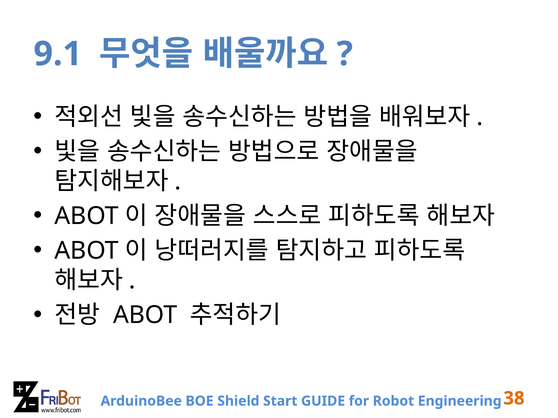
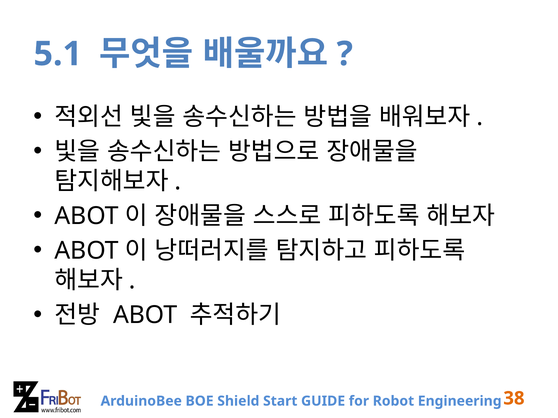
9.1: 9.1 -> 5.1
